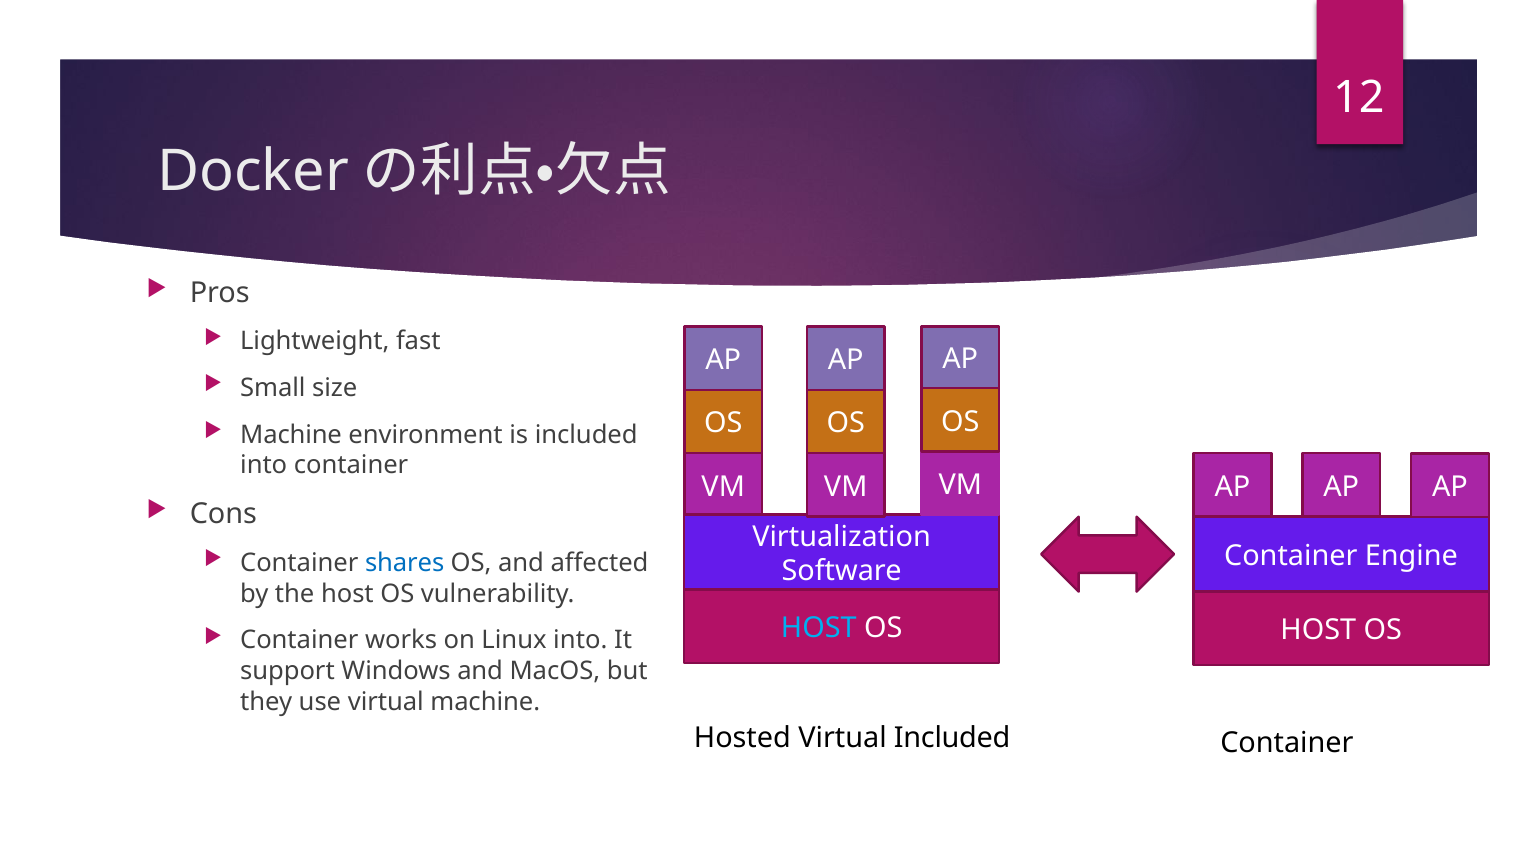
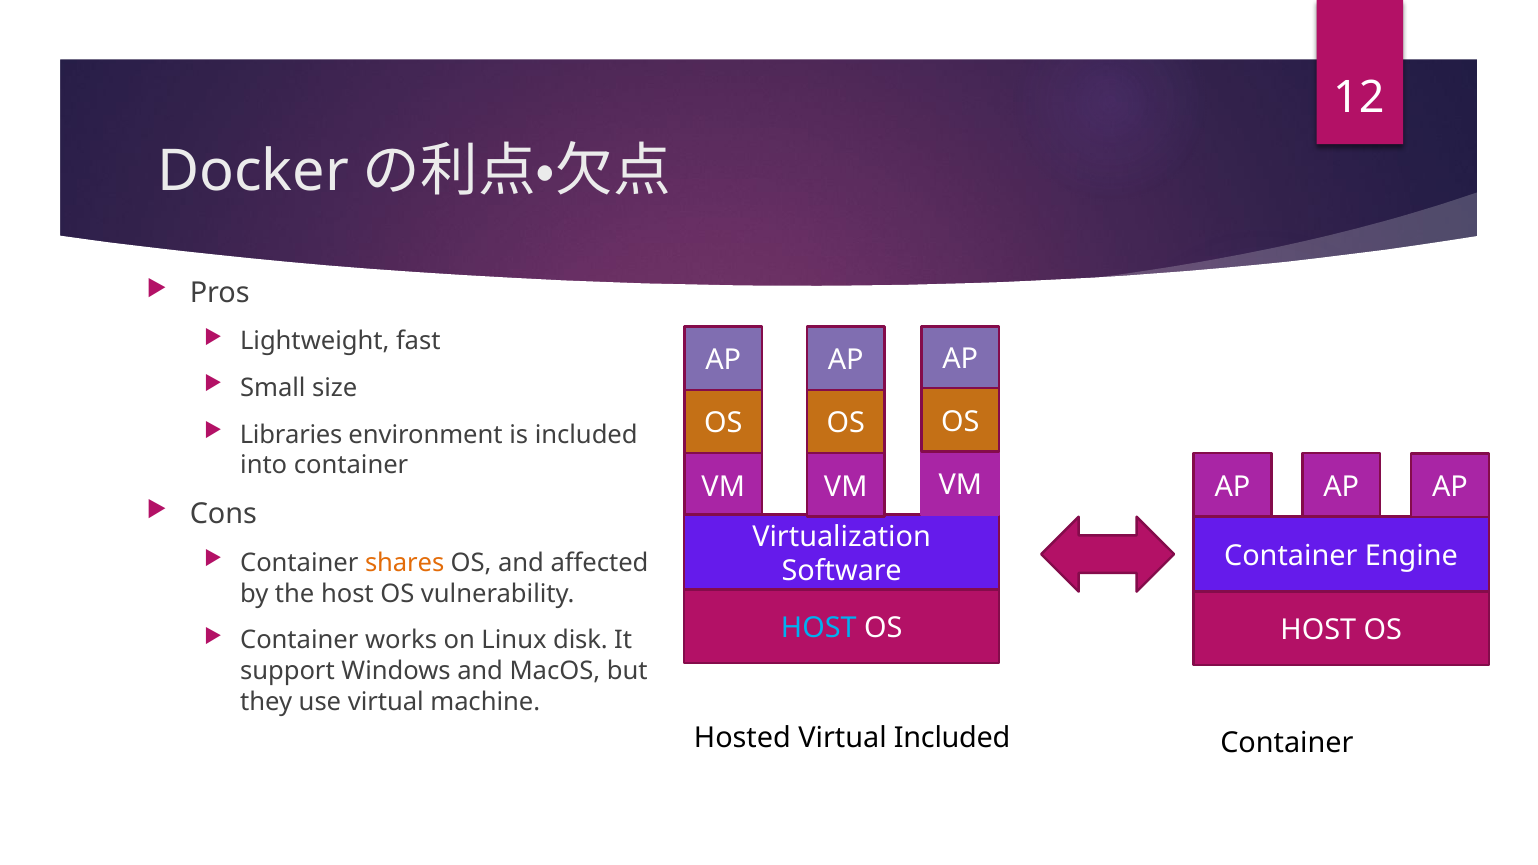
Machine at (291, 435): Machine -> Libraries
shares colour: blue -> orange
Linux into: into -> disk
